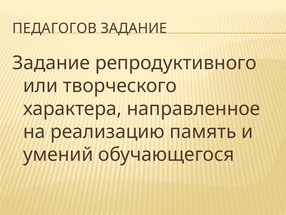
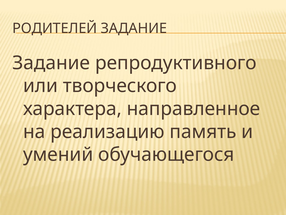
ПЕДАГОГОВ: ПЕДАГОГОВ -> РОДИТЕЛЕЙ
